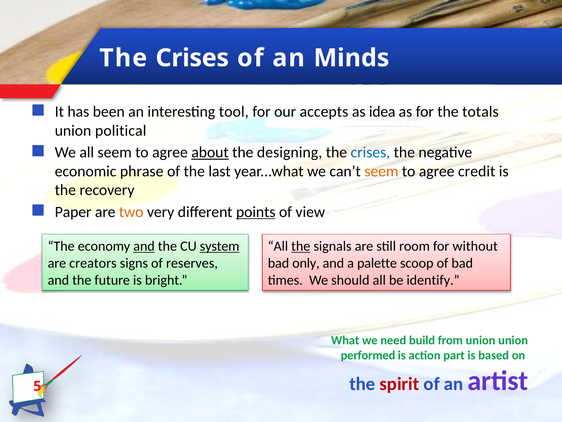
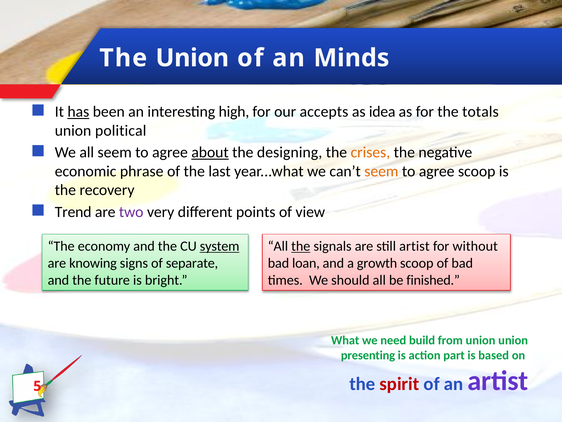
Crises at (192, 58): Crises -> Union
has underline: none -> present
tool: tool -> high
crises at (370, 152) colour: blue -> orange
agree credit: credit -> scoop
Paper: Paper -> Trend
two colour: orange -> purple
points underline: present -> none
and at (144, 246) underline: present -> none
still room: room -> artist
creators: creators -> knowing
reserves: reserves -> separate
only: only -> loan
palette: palette -> growth
identify: identify -> finished
performed: performed -> presenting
